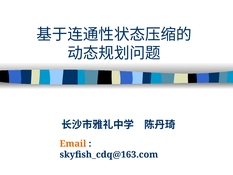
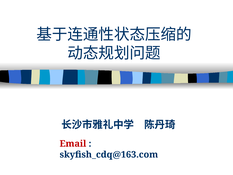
Email colour: orange -> red
